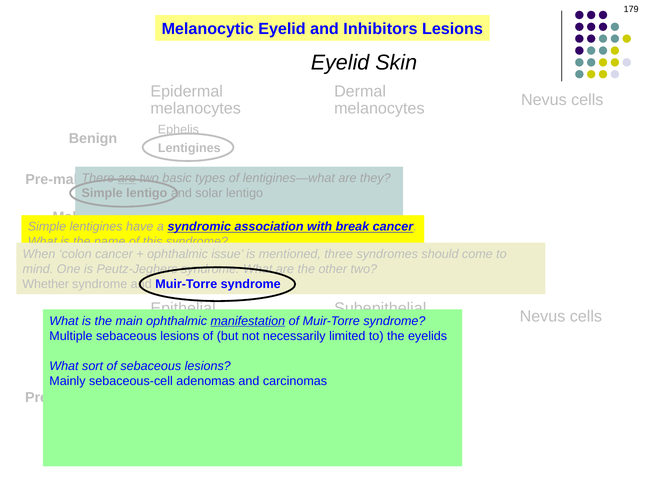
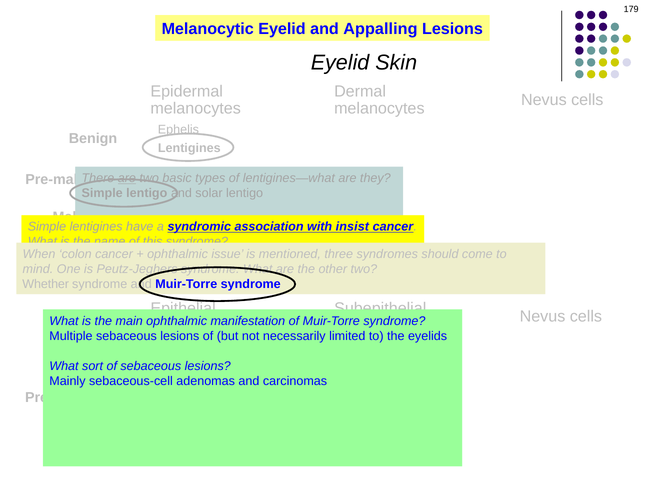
Inhibitors: Inhibitors -> Appalling
break: break -> insist
manifestation underline: present -> none
